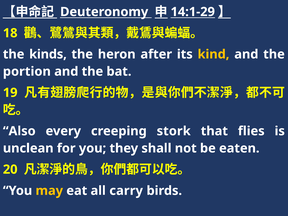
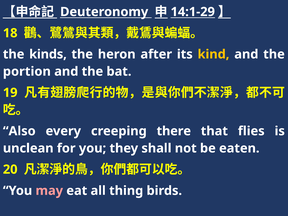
stork: stork -> there
may colour: yellow -> pink
carry: carry -> thing
